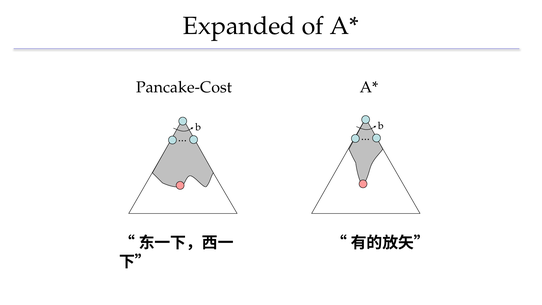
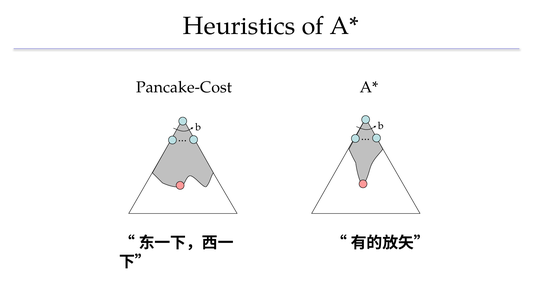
Expanded: Expanded -> Heuristics
